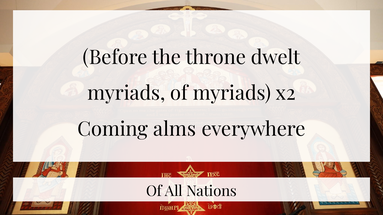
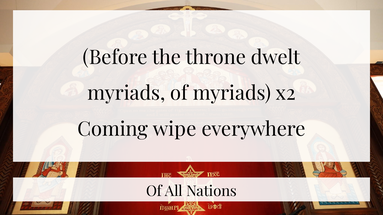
alms: alms -> wipe
